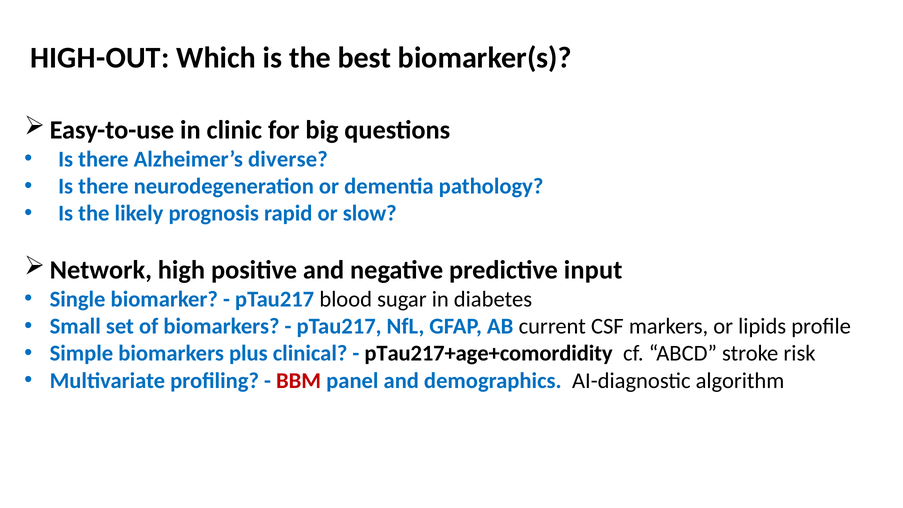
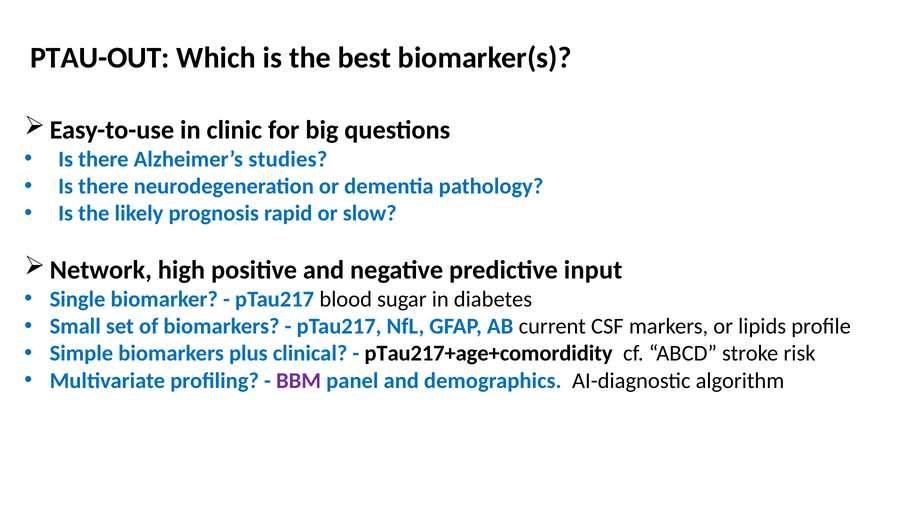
HIGH-OUT: HIGH-OUT -> PTAU-OUT
diverse: diverse -> studies
BBM colour: red -> purple
